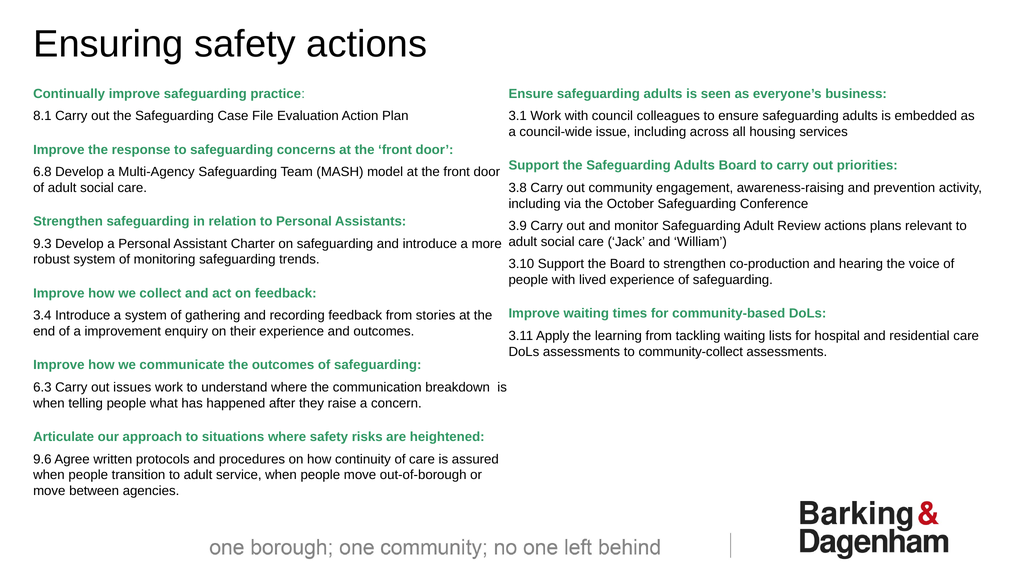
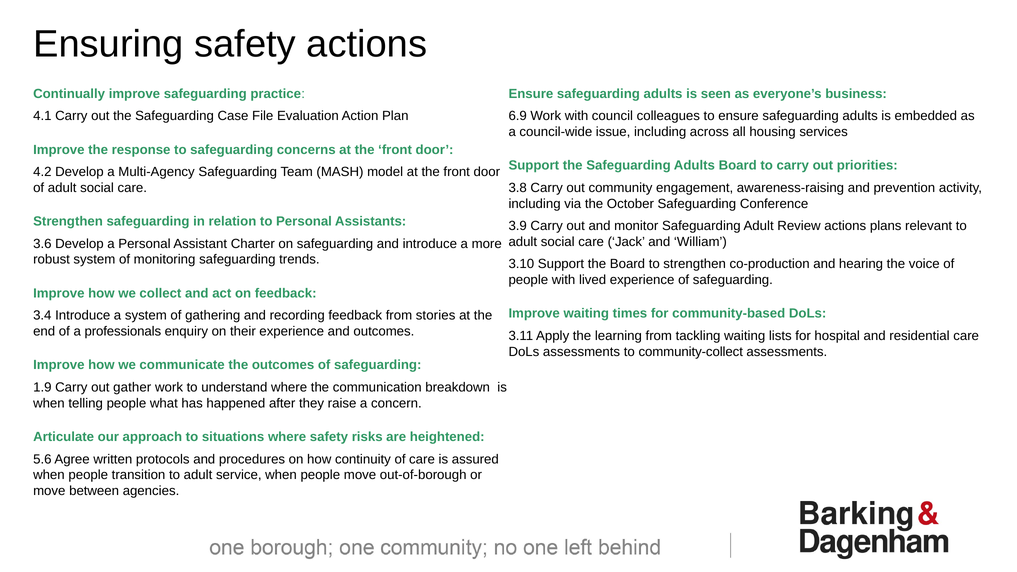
8.1: 8.1 -> 4.1
3.1: 3.1 -> 6.9
6.8: 6.8 -> 4.2
9.3: 9.3 -> 3.6
improvement: improvement -> professionals
6.3: 6.3 -> 1.9
issues: issues -> gather
9.6: 9.6 -> 5.6
